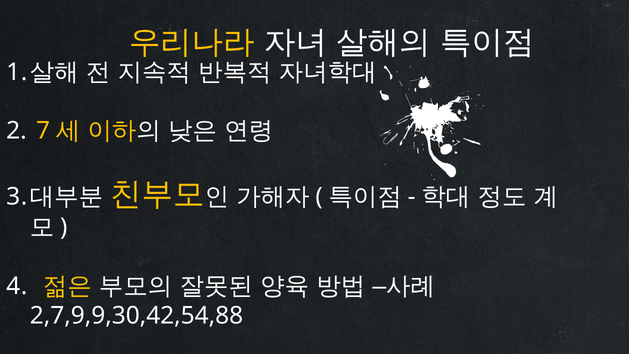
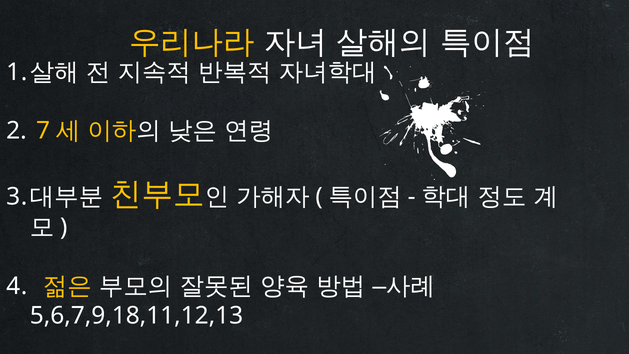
2,7,9,9,30,42,54,88: 2,7,9,9,30,42,54,88 -> 5,6,7,9,18,11,12,13
